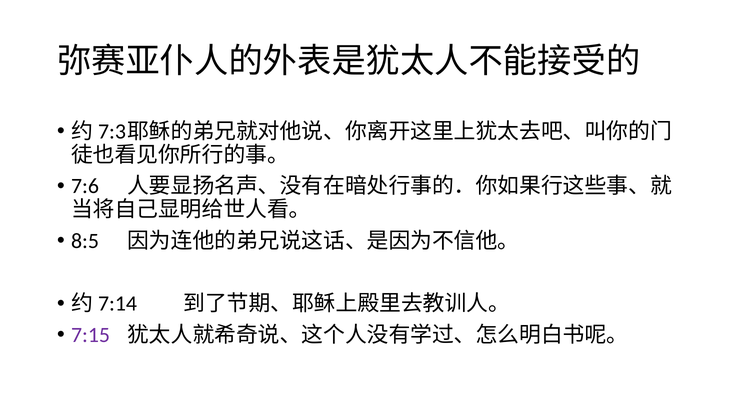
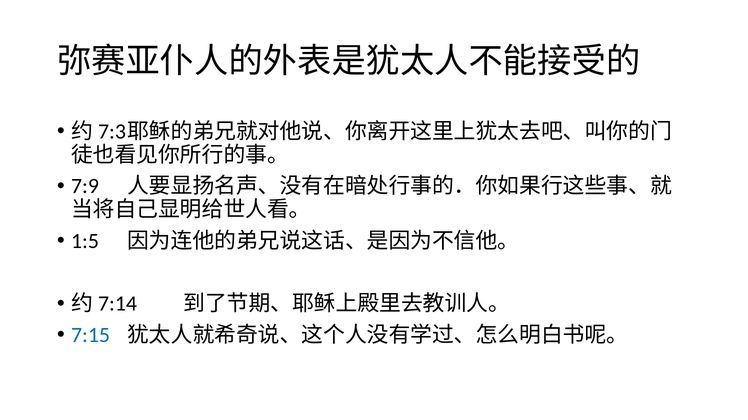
7:6: 7:6 -> 7:9
8:5: 8:5 -> 1:5
7:15 colour: purple -> blue
